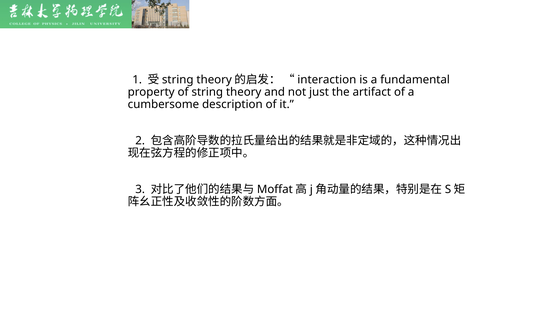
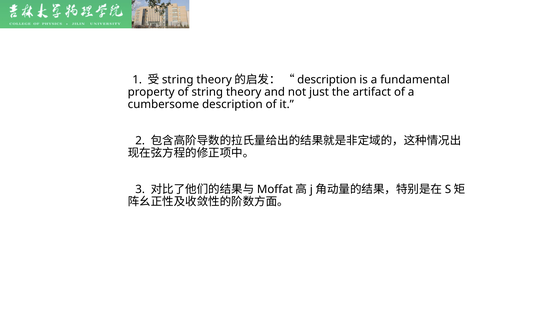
interaction at (327, 80): interaction -> description
